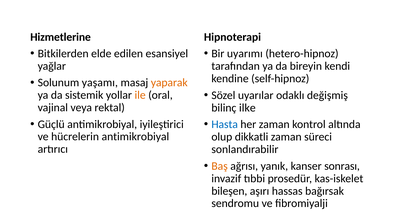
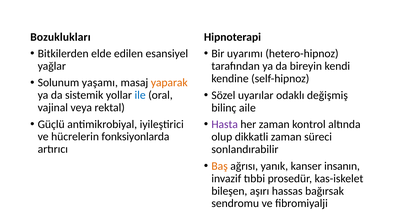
Hizmetlerine: Hizmetlerine -> Bozuklukları
ile colour: orange -> blue
ilke: ilke -> aile
Hasta colour: blue -> purple
hücrelerin antimikrobiyal: antimikrobiyal -> fonksiyonlarda
sonrası: sonrası -> insanın
